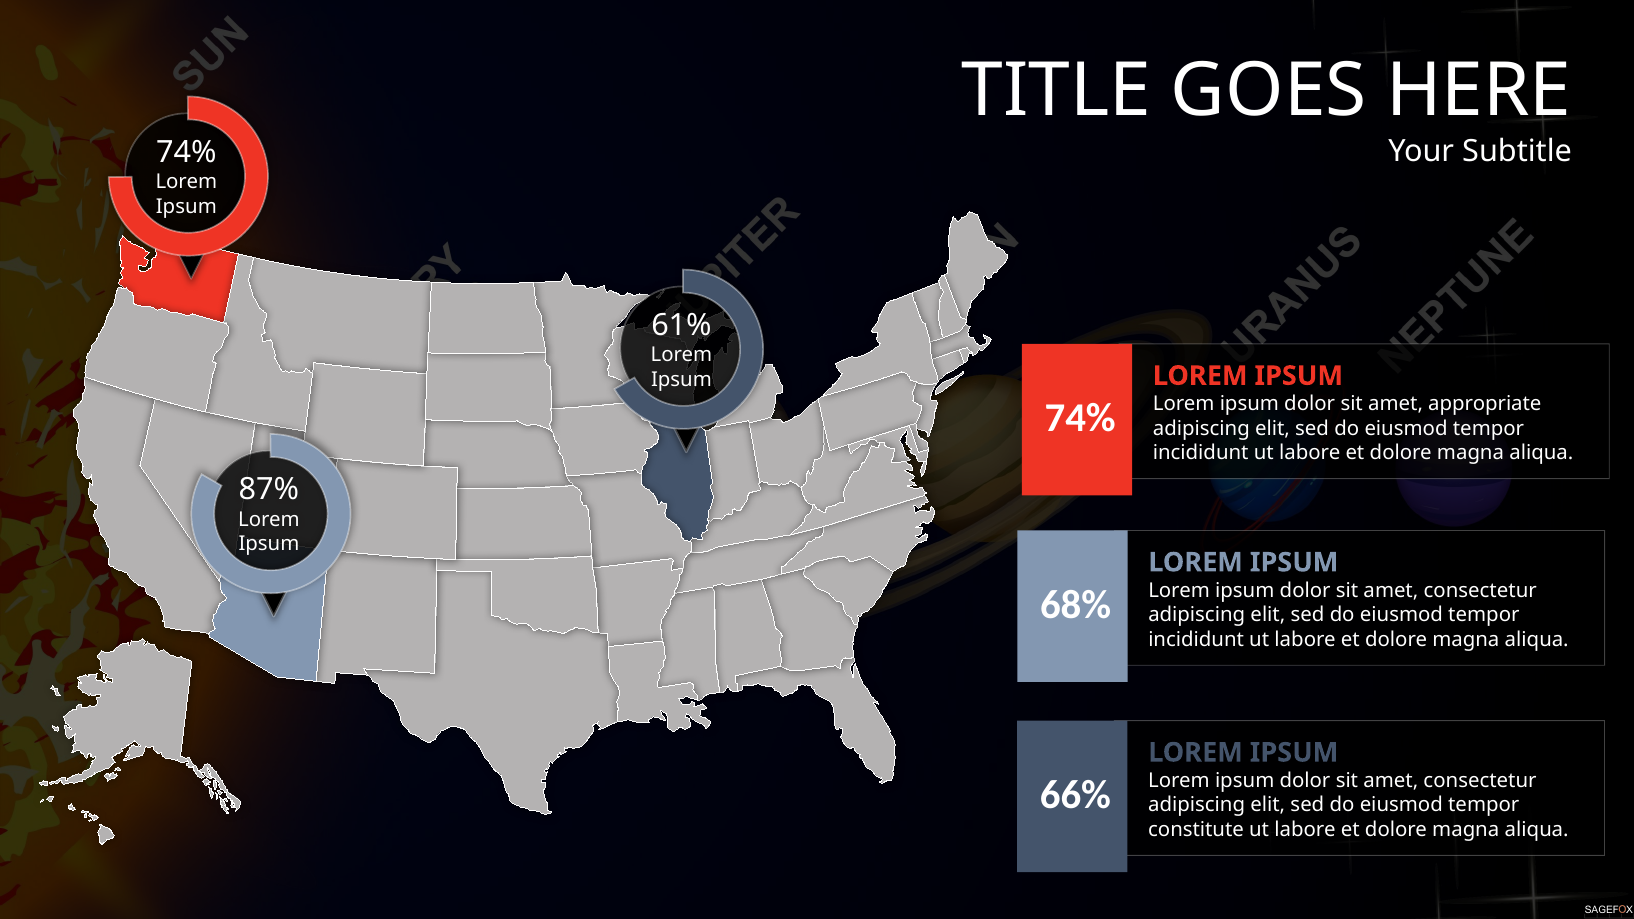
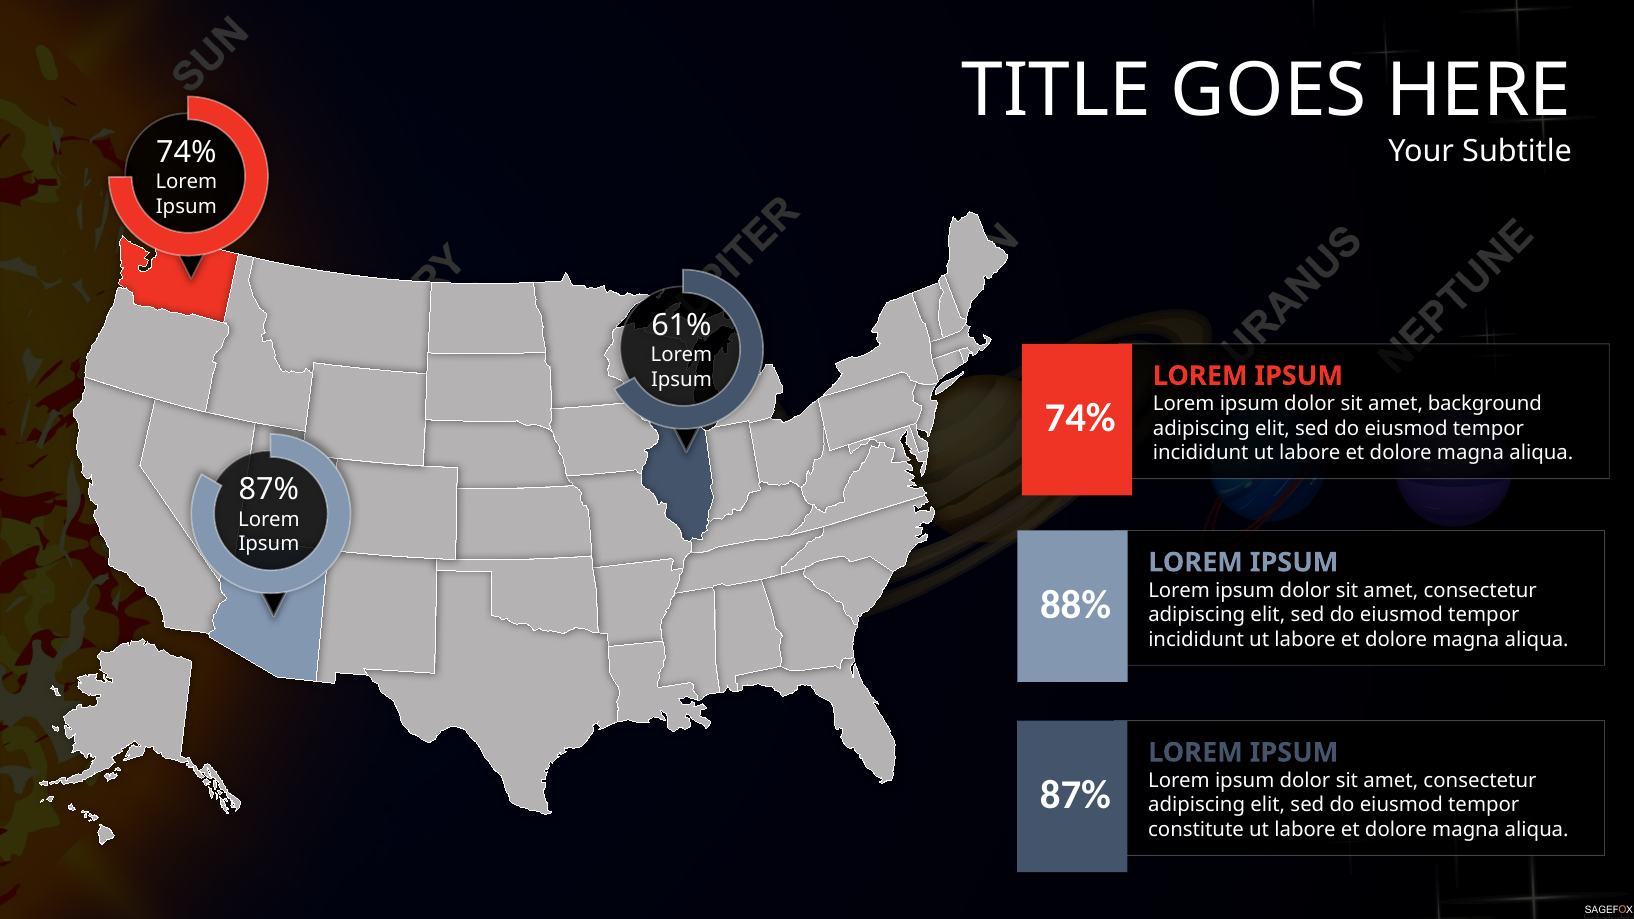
appropriate: appropriate -> background
68%: 68% -> 88%
66% at (1075, 795): 66% -> 87%
